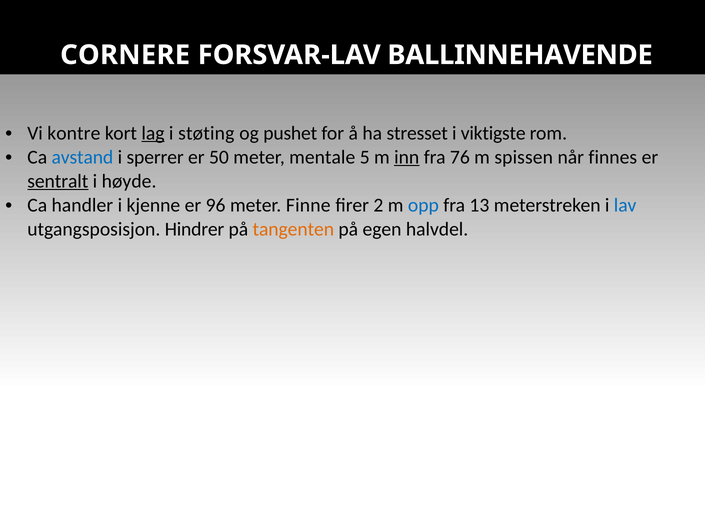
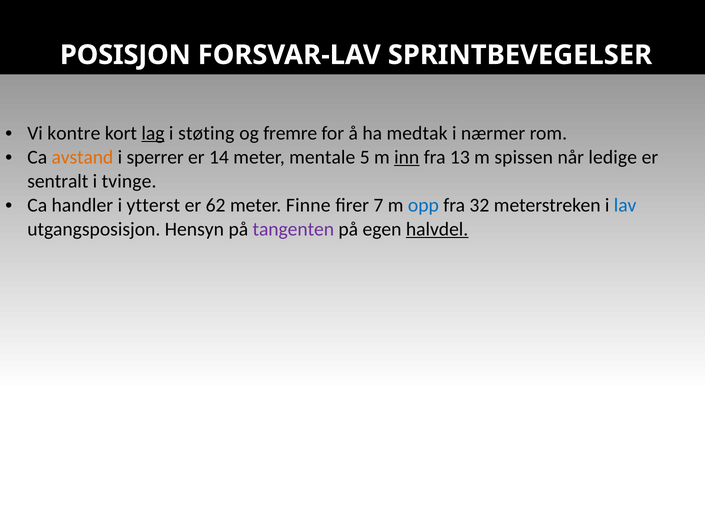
CORNERE: CORNERE -> POSISJON
BALLINNEHAVENDE: BALLINNEHAVENDE -> SPRINTBEVEGELSER
pushet: pushet -> fremre
stresset: stresset -> medtak
viktigste: viktigste -> nærmer
avstand colour: blue -> orange
50: 50 -> 14
76: 76 -> 13
finnes: finnes -> ledige
sentralt underline: present -> none
høyde: høyde -> tvinge
kjenne: kjenne -> ytterst
96: 96 -> 62
2: 2 -> 7
13: 13 -> 32
Hindrer: Hindrer -> Hensyn
tangenten colour: orange -> purple
halvdel underline: none -> present
